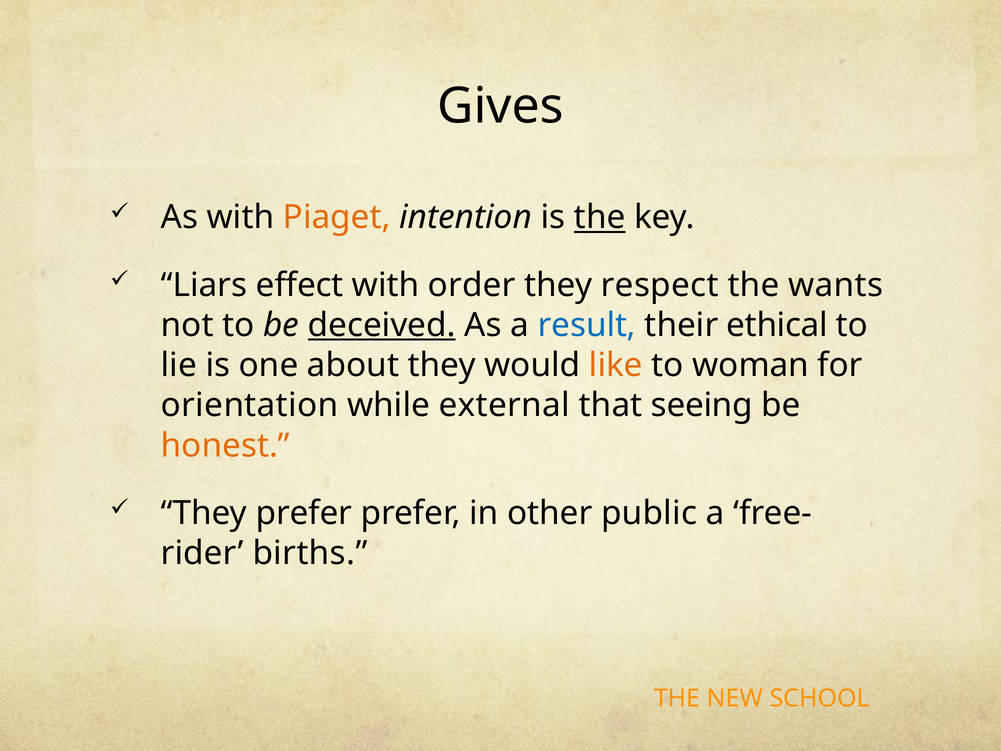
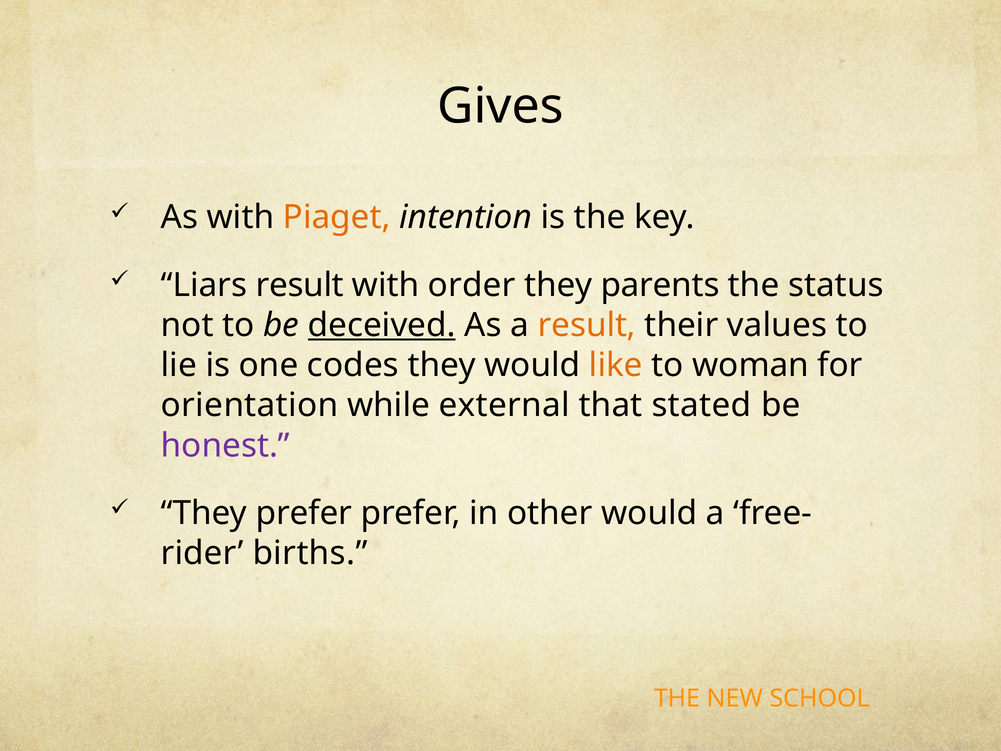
the at (600, 217) underline: present -> none
Liars effect: effect -> result
respect: respect -> parents
wants: wants -> status
result at (587, 325) colour: blue -> orange
ethical: ethical -> values
about: about -> codes
seeing: seeing -> stated
honest colour: orange -> purple
other public: public -> would
